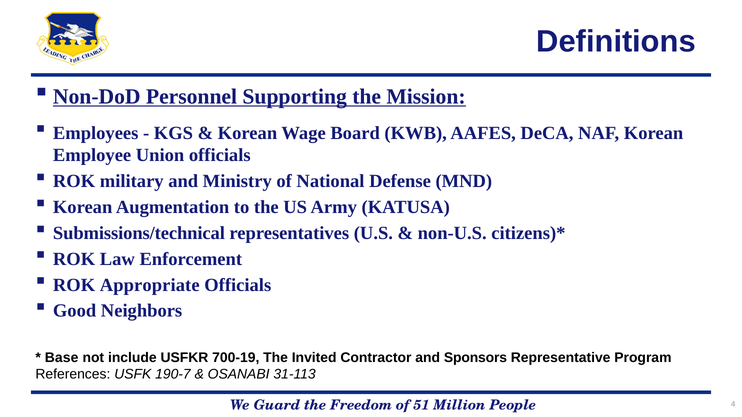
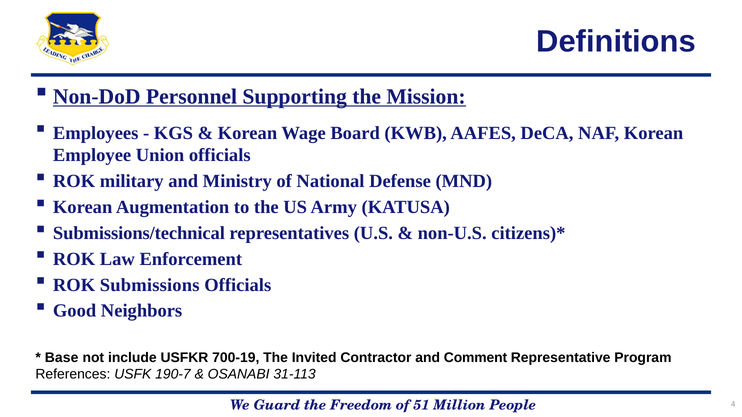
Appropriate: Appropriate -> Submissions
Sponsors: Sponsors -> Comment
